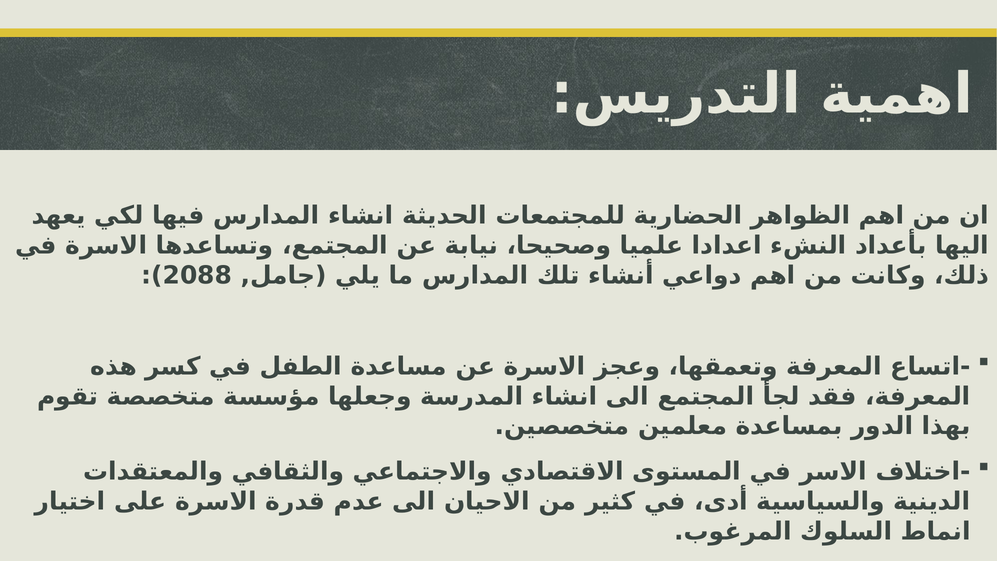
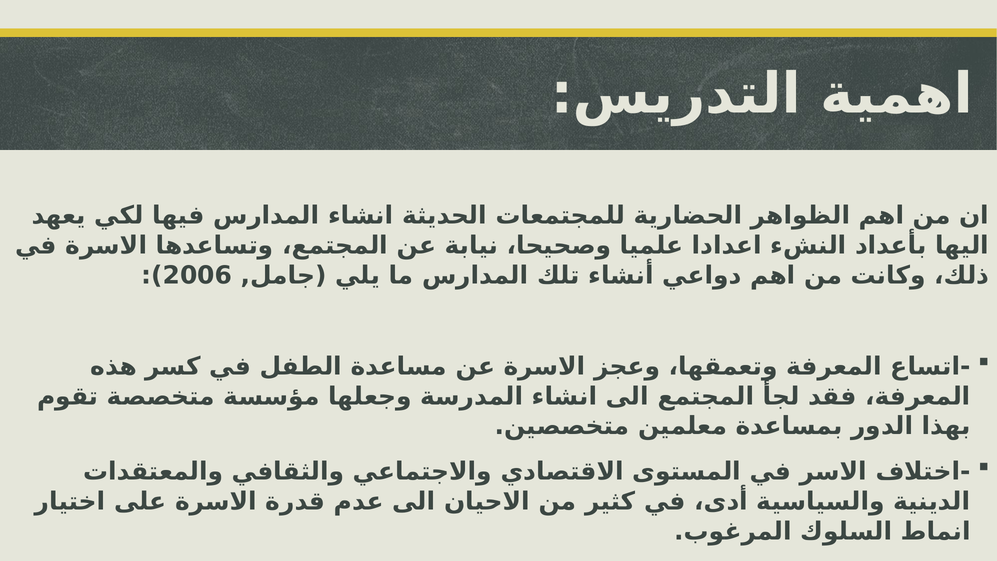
2088: 2088 -> 2006
